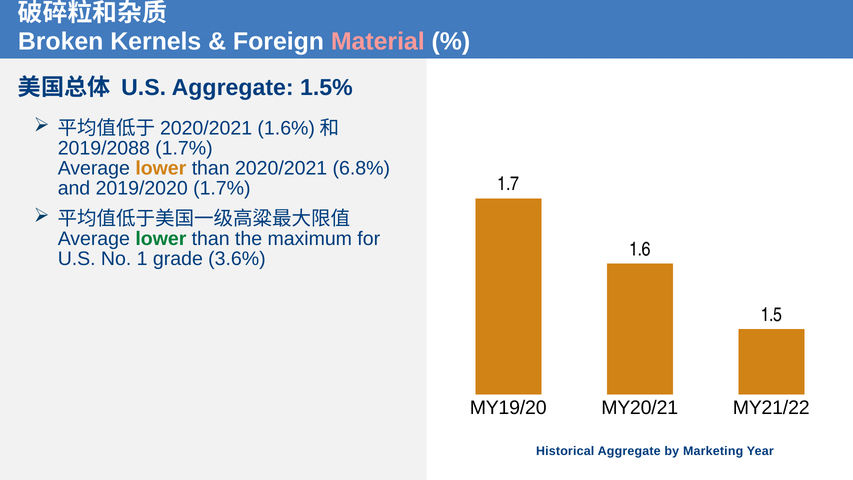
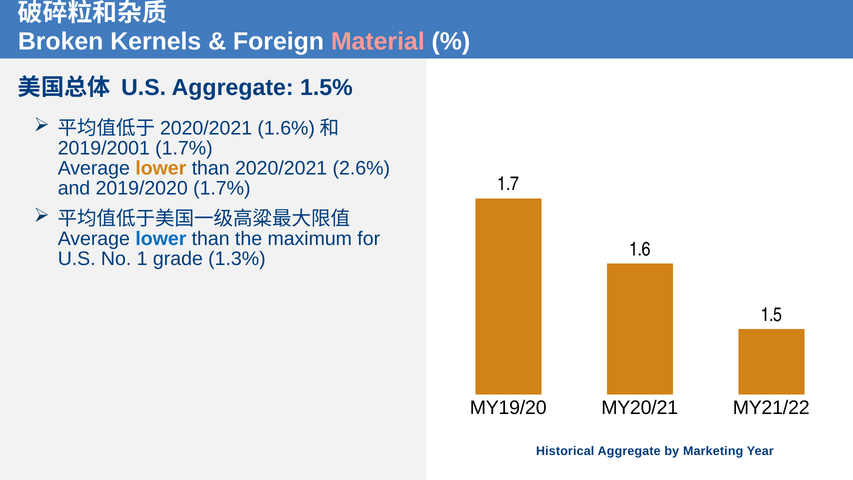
2019/2088: 2019/2088 -> 2019/2001
6.8%: 6.8% -> 2.6%
lower at (161, 239) colour: green -> blue
3.6%: 3.6% -> 1.3%
